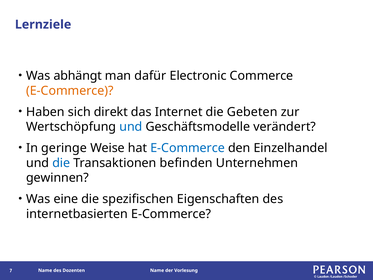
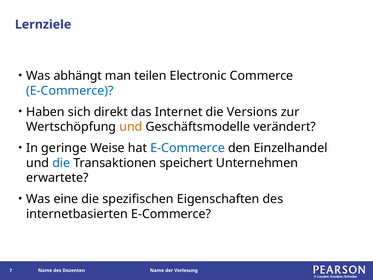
dafür: dafür -> teilen
E-Commerce at (70, 91) colour: orange -> blue
Gebeten: Gebeten -> Versions
und at (131, 127) colour: blue -> orange
befinden: befinden -> speichert
gewinnen: gewinnen -> erwartete
